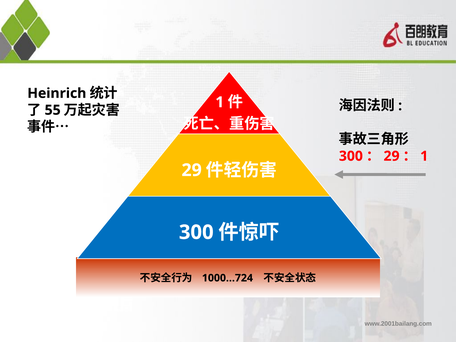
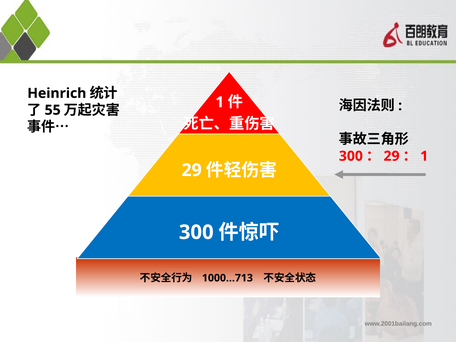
1000…724: 1000…724 -> 1000…713
